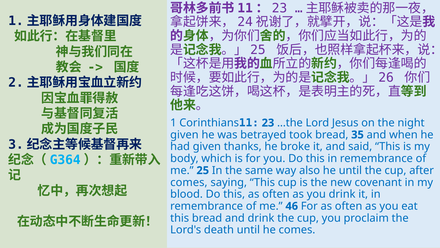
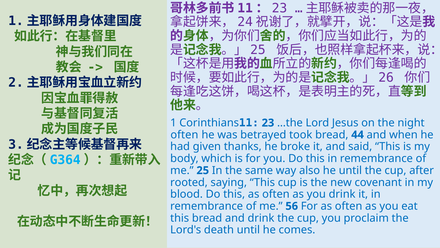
given at (184, 134): given -> often
35: 35 -> 44
comes at (189, 182): comes -> rooted
46: 46 -> 56
